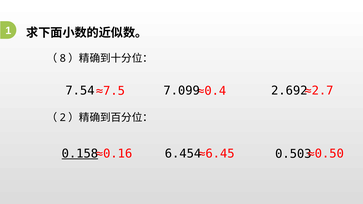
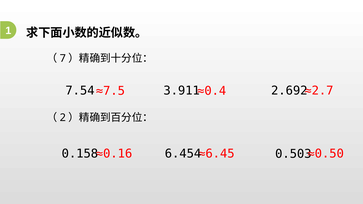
8: 8 -> 7
7.099: 7.099 -> 3.911
0.158 underline: present -> none
